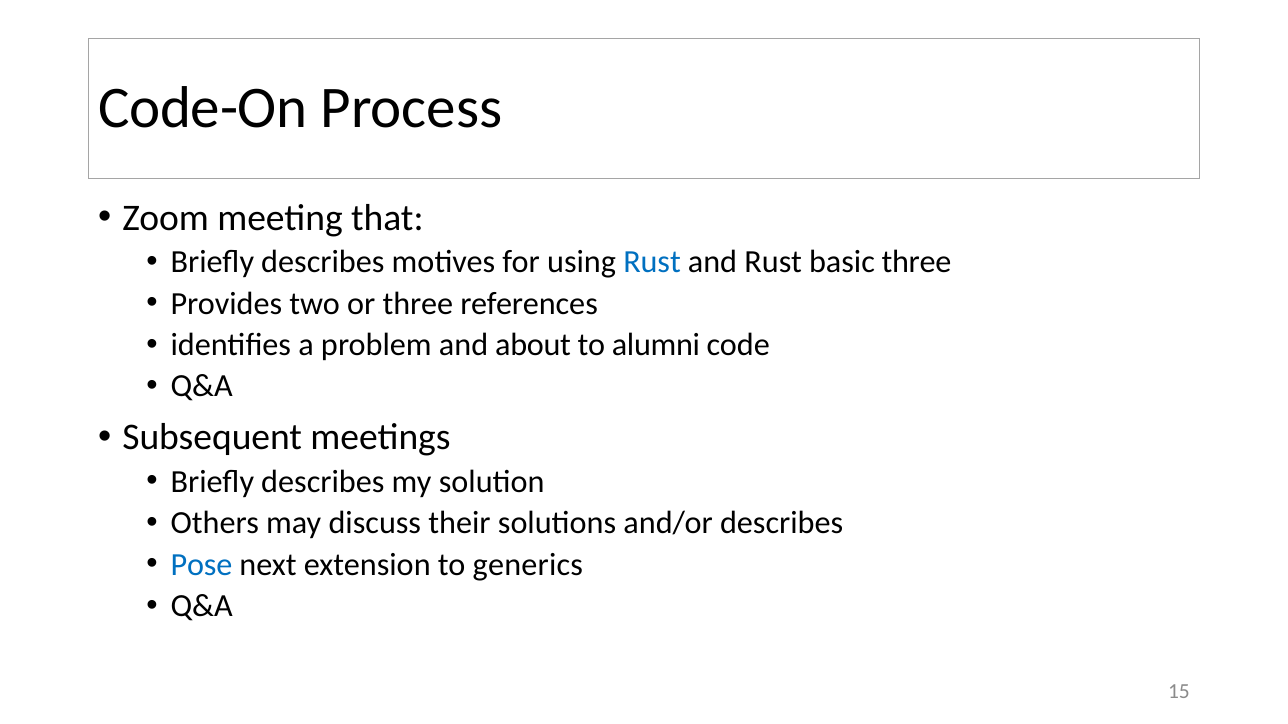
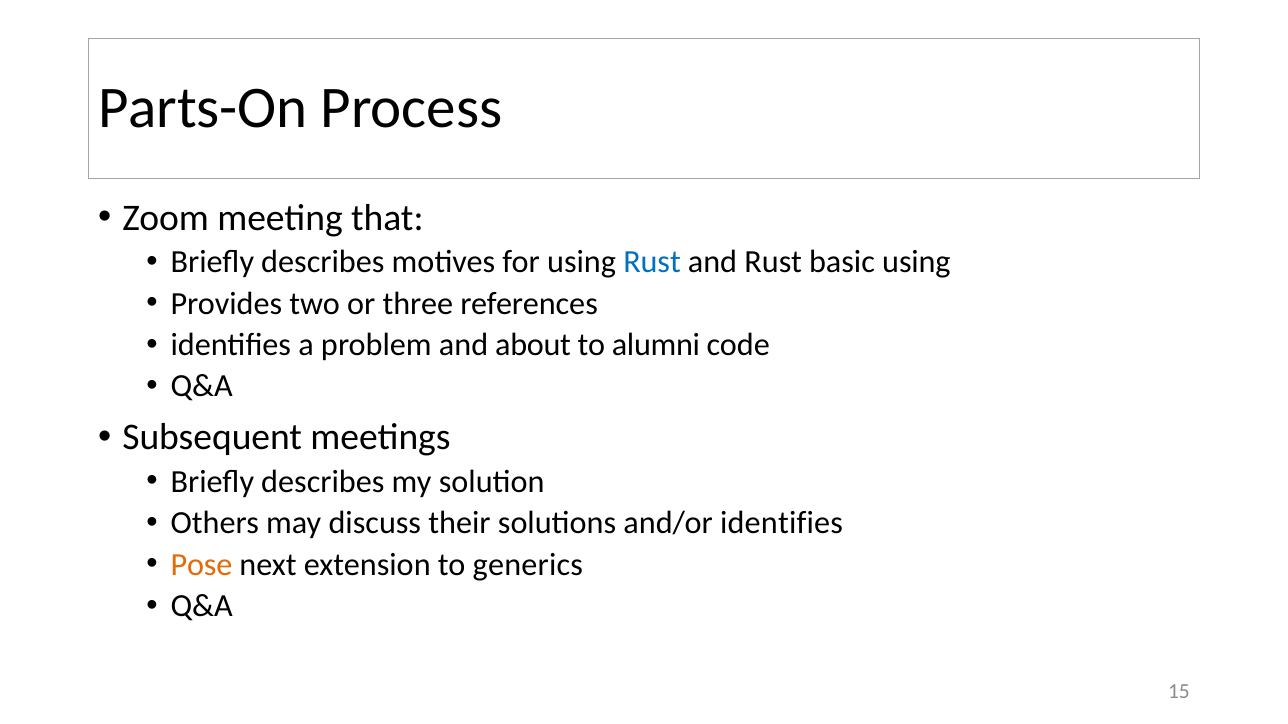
Code-On: Code-On -> Parts-On
basic three: three -> using
and/or describes: describes -> identifies
Pose colour: blue -> orange
